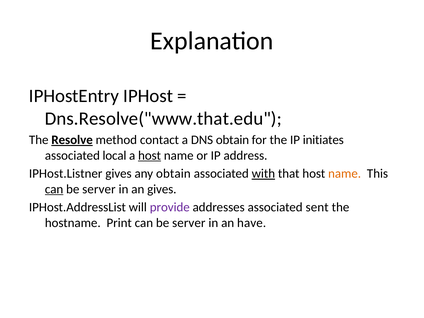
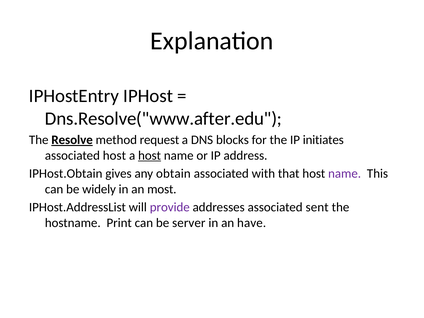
Dns.Resolve("www.that.edu: Dns.Resolve("www.that.edu -> Dns.Resolve("www.after.edu
contact: contact -> request
DNS obtain: obtain -> blocks
associated local: local -> host
IPHost.Listner: IPHost.Listner -> IPHost.Obtain
with underline: present -> none
name at (345, 174) colour: orange -> purple
can at (54, 189) underline: present -> none
server at (99, 189): server -> widely
an gives: gives -> most
